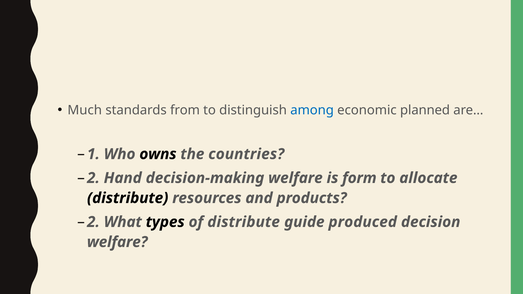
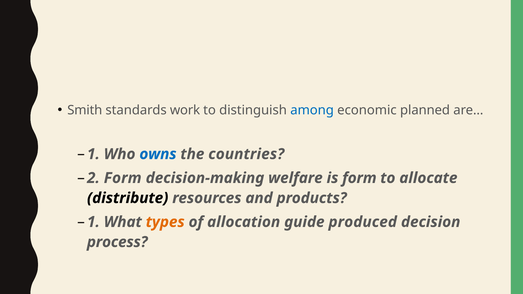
Much: Much -> Smith
from: from -> work
owns colour: black -> blue
2 Hand: Hand -> Form
2 at (93, 222): 2 -> 1
types colour: black -> orange
of distribute: distribute -> allocation
welfare at (117, 242): welfare -> process
